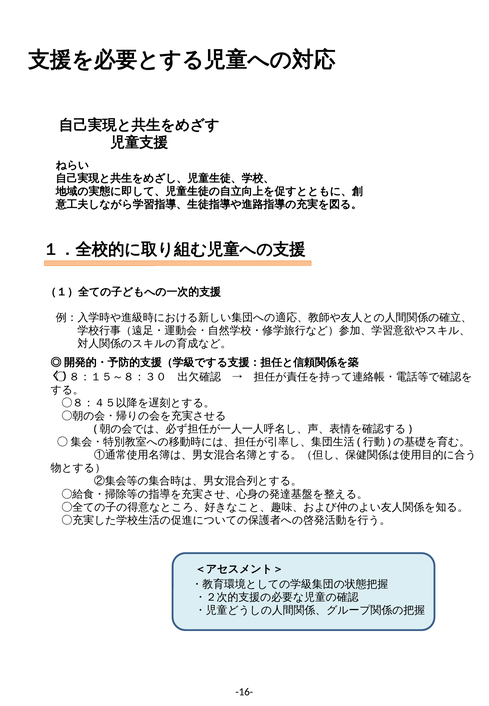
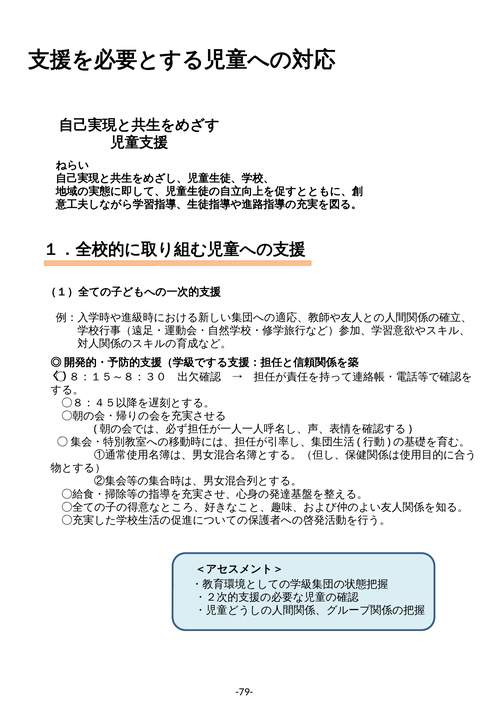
-16-: -16- -> -79-
